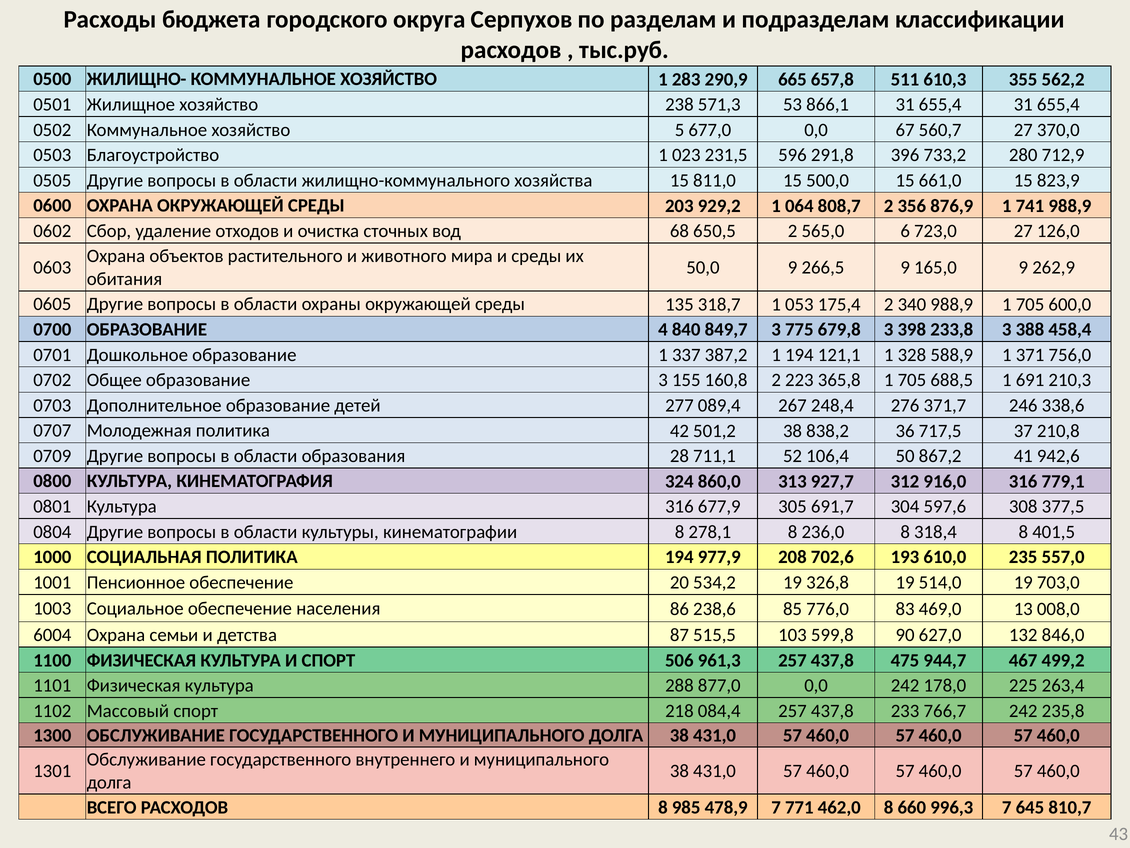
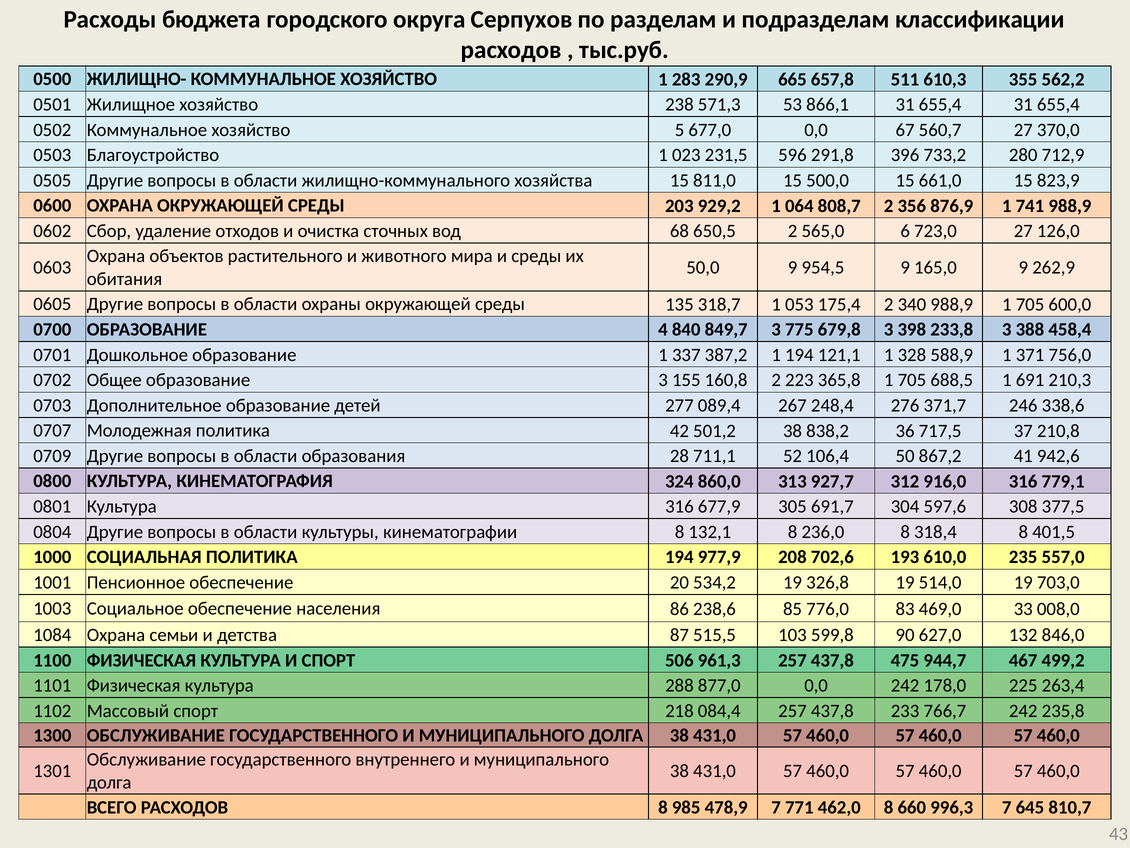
266,5: 266,5 -> 954,5
278,1: 278,1 -> 132,1
13: 13 -> 33
6004: 6004 -> 1084
